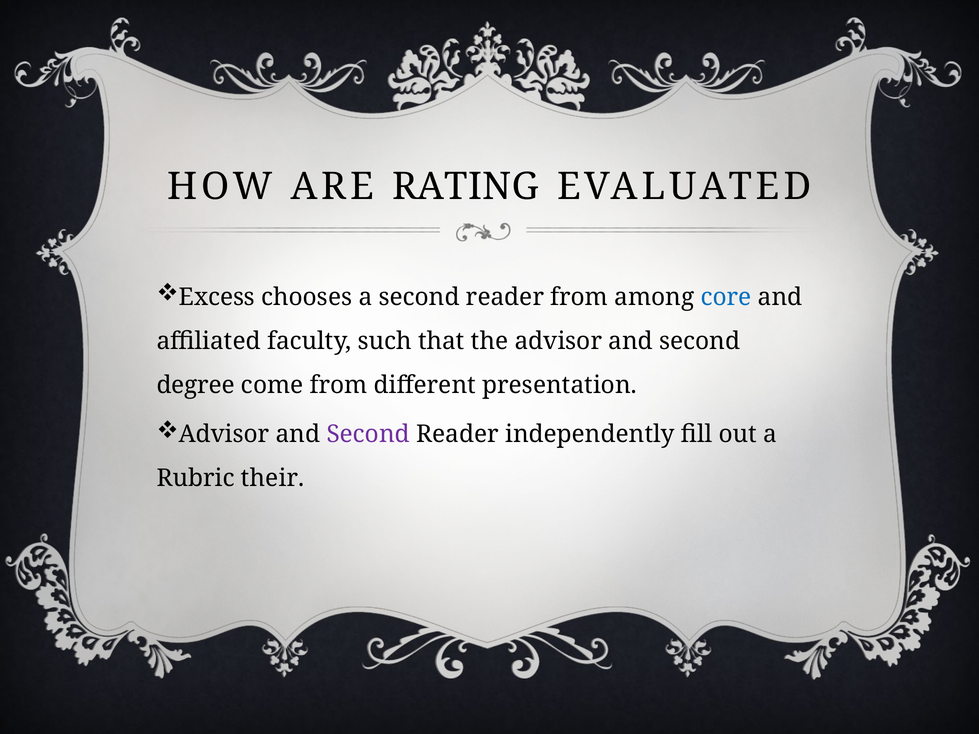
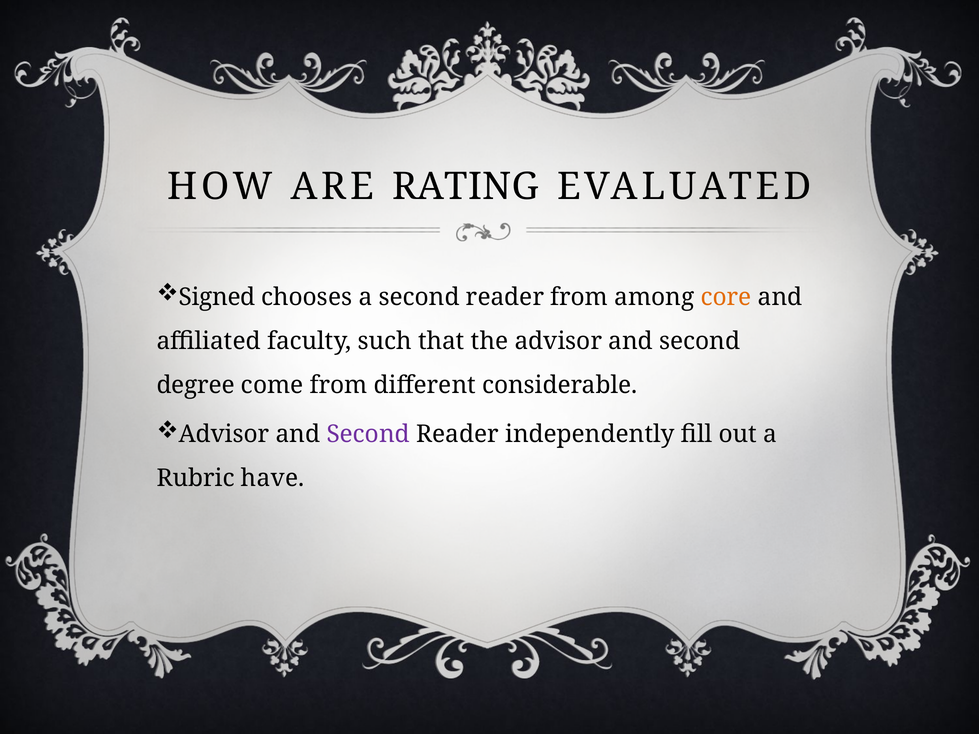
Excess: Excess -> Signed
core colour: blue -> orange
presentation: presentation -> considerable
their: their -> have
